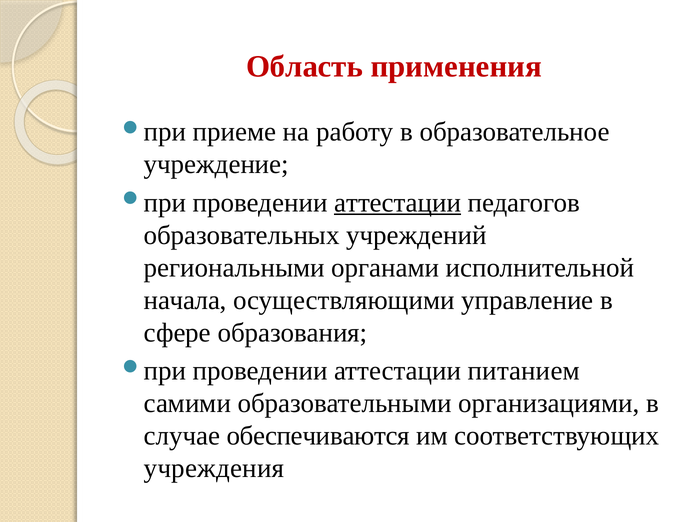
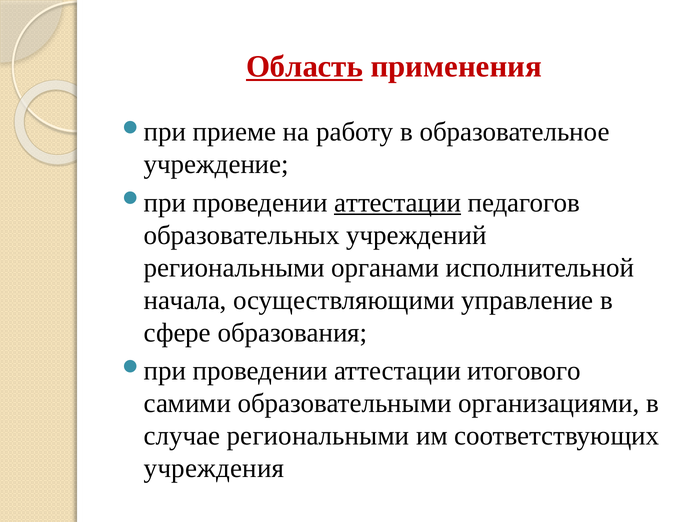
Область underline: none -> present
питанием: питанием -> итогового
случае обеспечиваются: обеспечиваются -> региональными
